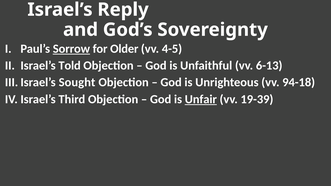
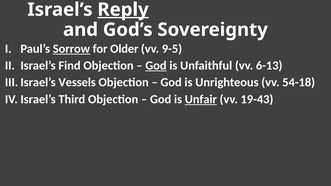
Reply underline: none -> present
4-5: 4-5 -> 9-5
Told: Told -> Find
God at (156, 66) underline: none -> present
Sought: Sought -> Vessels
94-18: 94-18 -> 54-18
19-39: 19-39 -> 19-43
